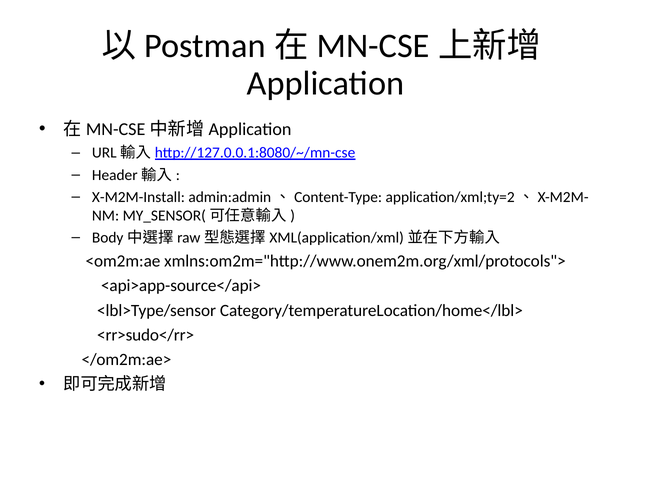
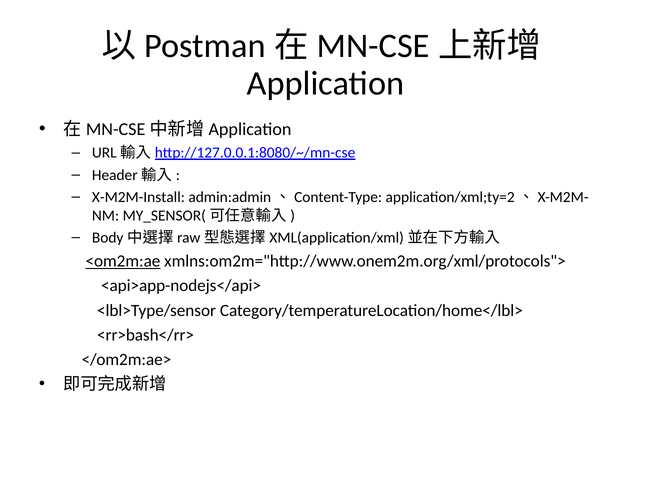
<om2m:ae underline: none -> present
<api>app-source</api>: <api>app-source</api> -> <api>app-nodejs</api>
<rr>sudo</rr>: <rr>sudo</rr> -> <rr>bash</rr>
